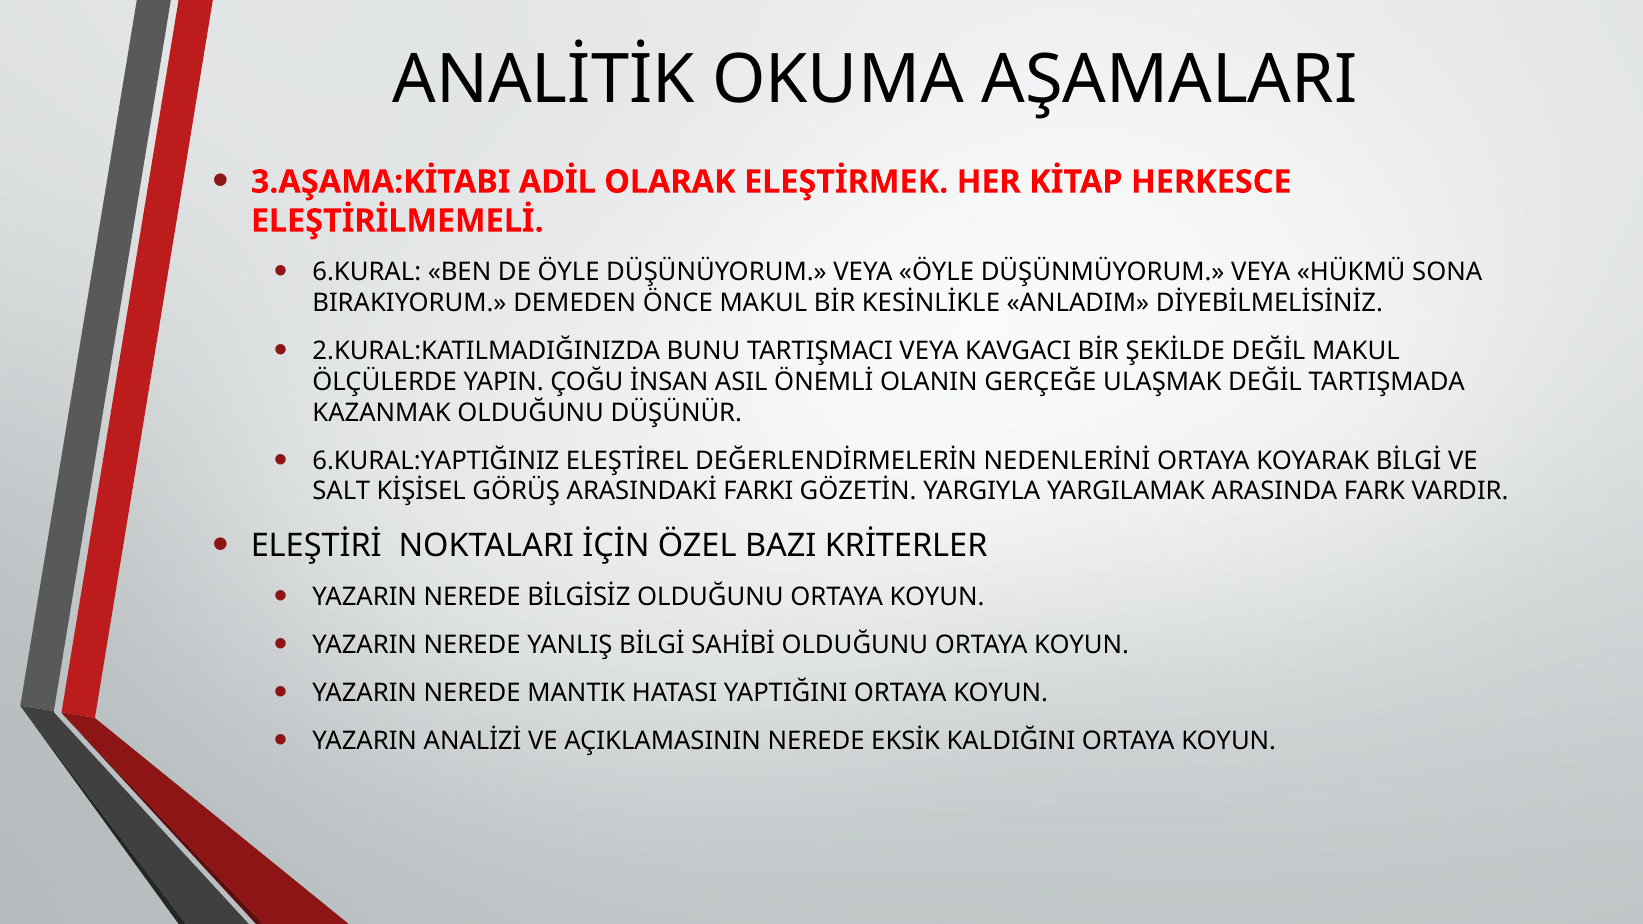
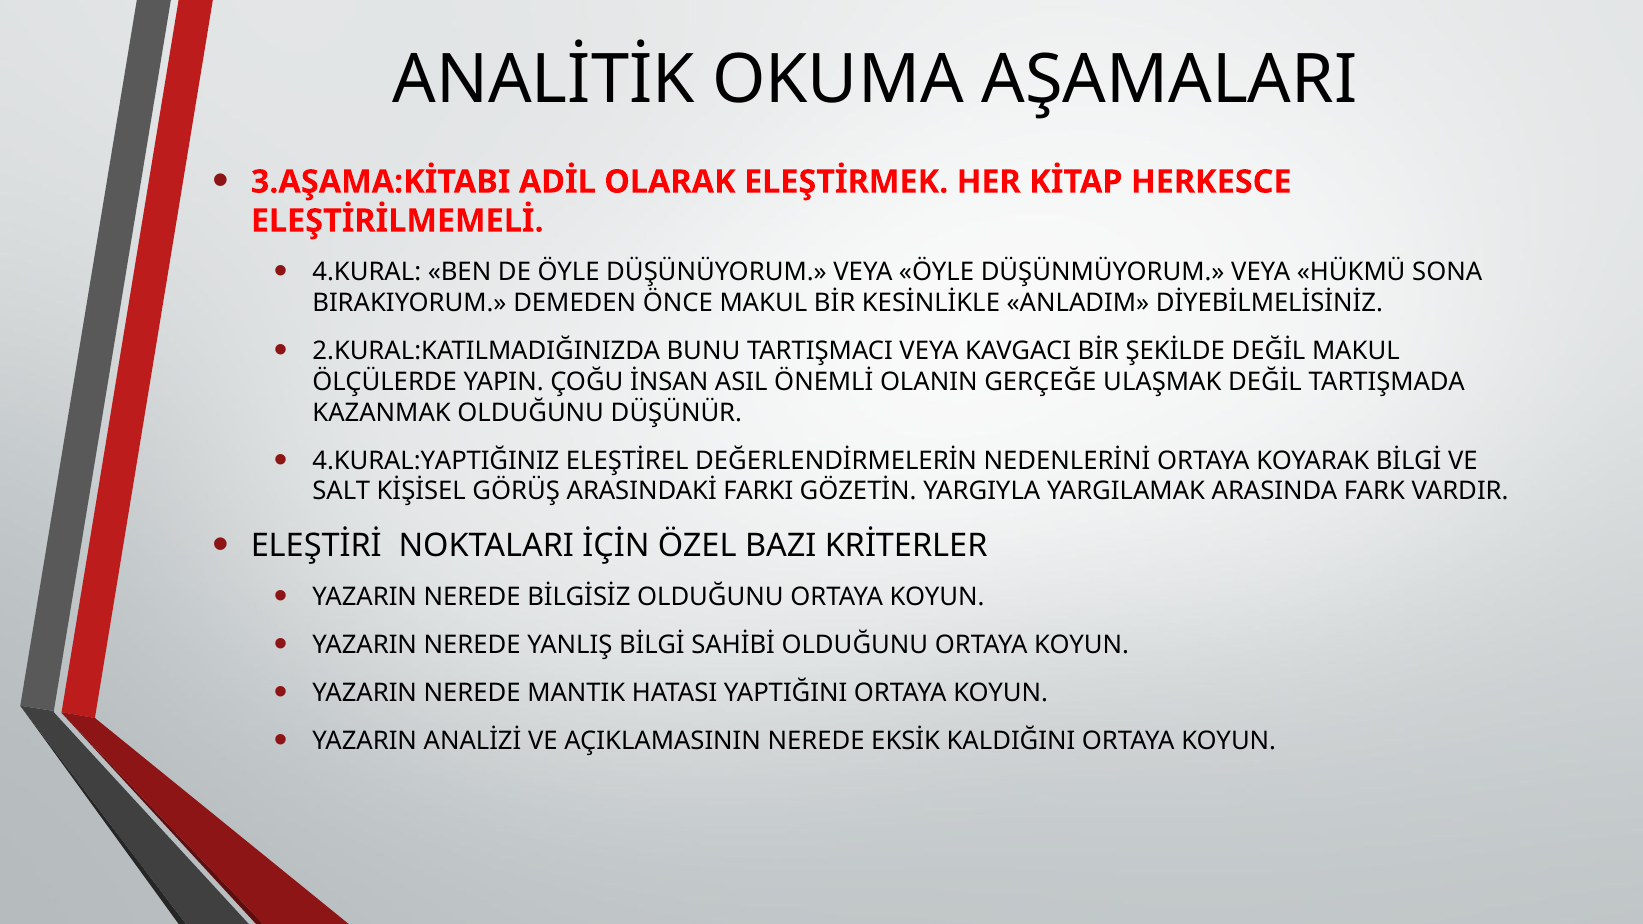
6.KURAL: 6.KURAL -> 4.KURAL
6.KURAL:YAPTIĞINIZ: 6.KURAL:YAPTIĞINIZ -> 4.KURAL:YAPTIĞINIZ
